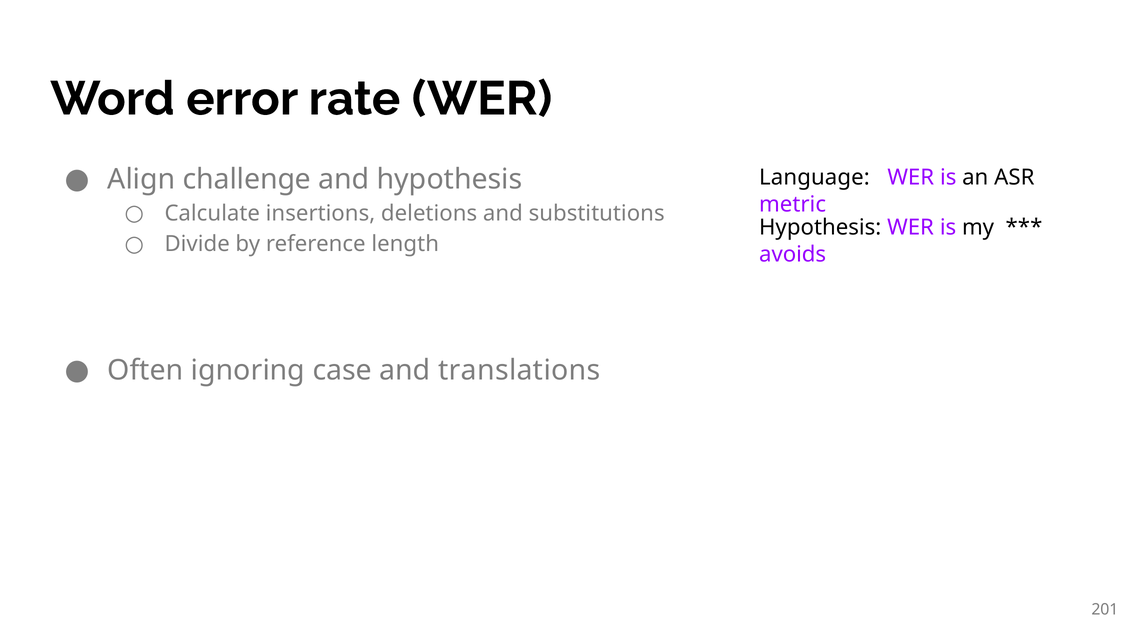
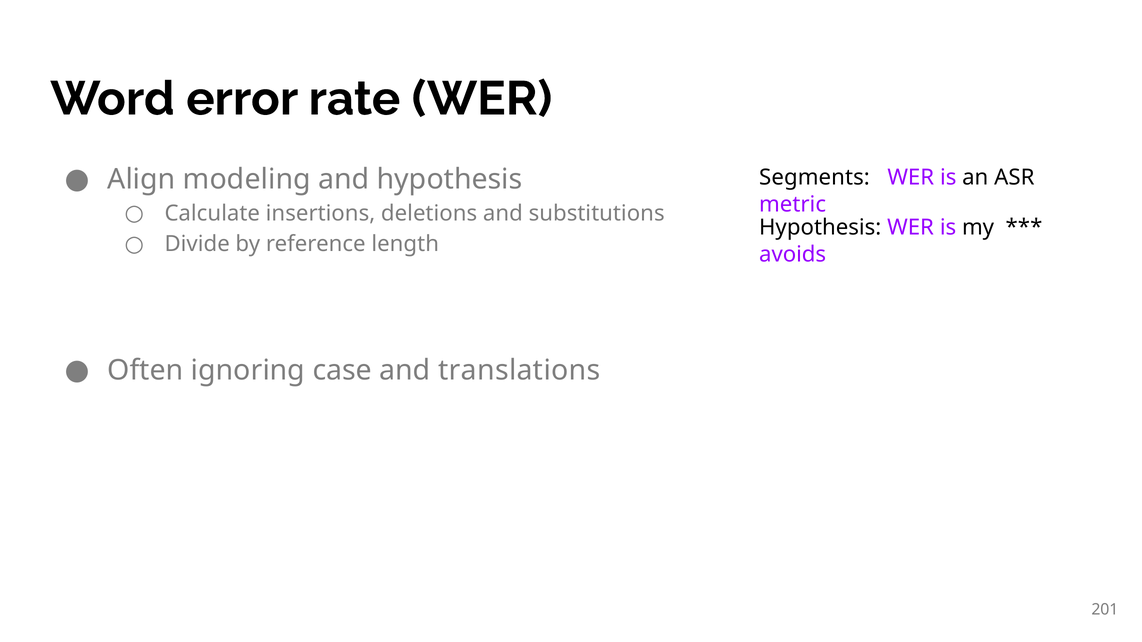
challenge: challenge -> modeling
Language: Language -> Segments
